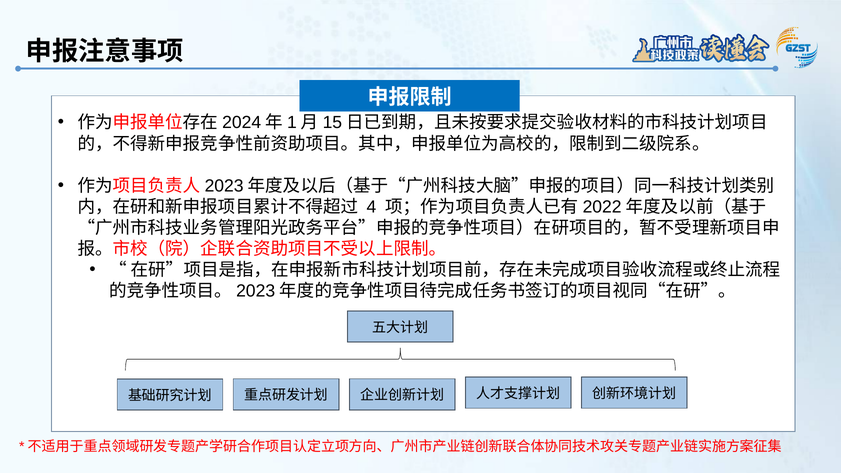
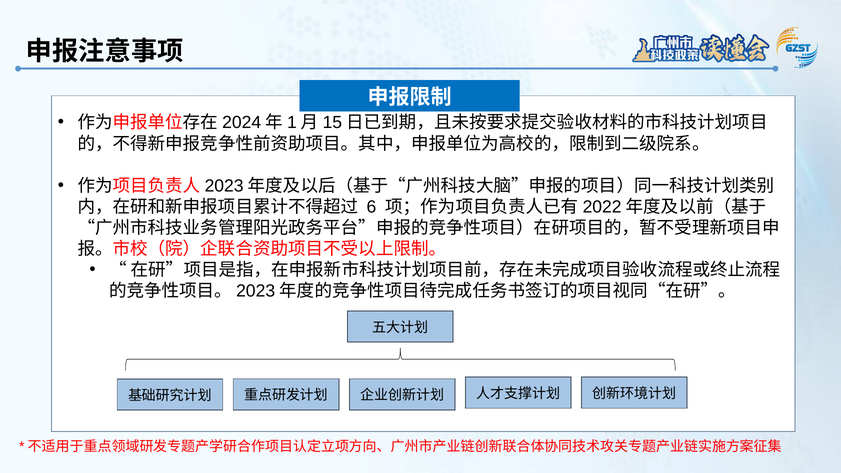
4: 4 -> 6
